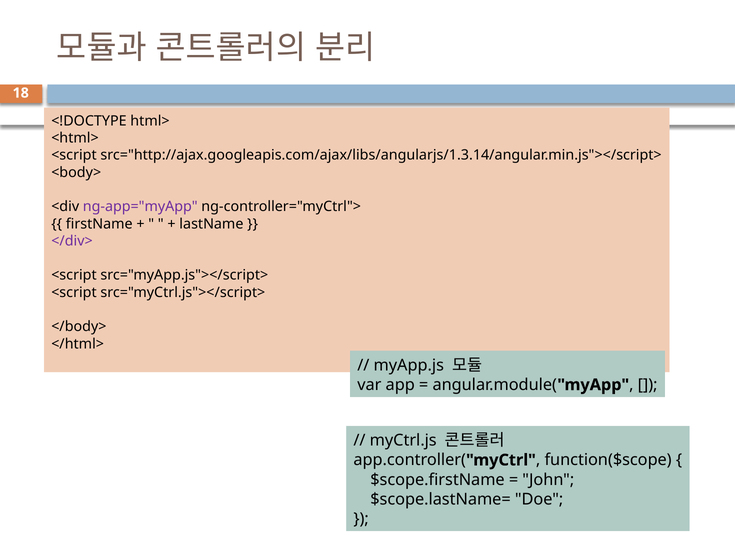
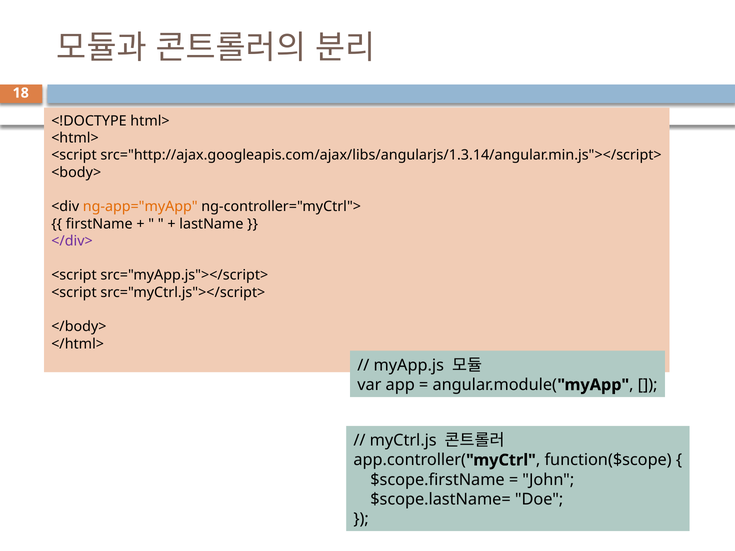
ng-app="myApp colour: purple -> orange
